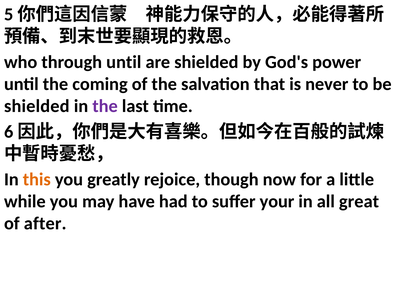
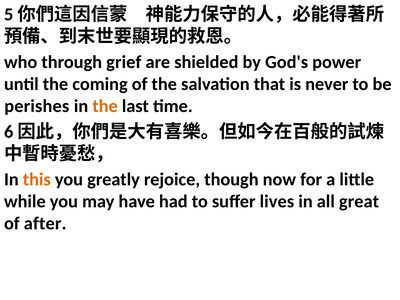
through until: until -> grief
shielded at (37, 106): shielded -> perishes
the at (105, 106) colour: purple -> orange
your: your -> lives
